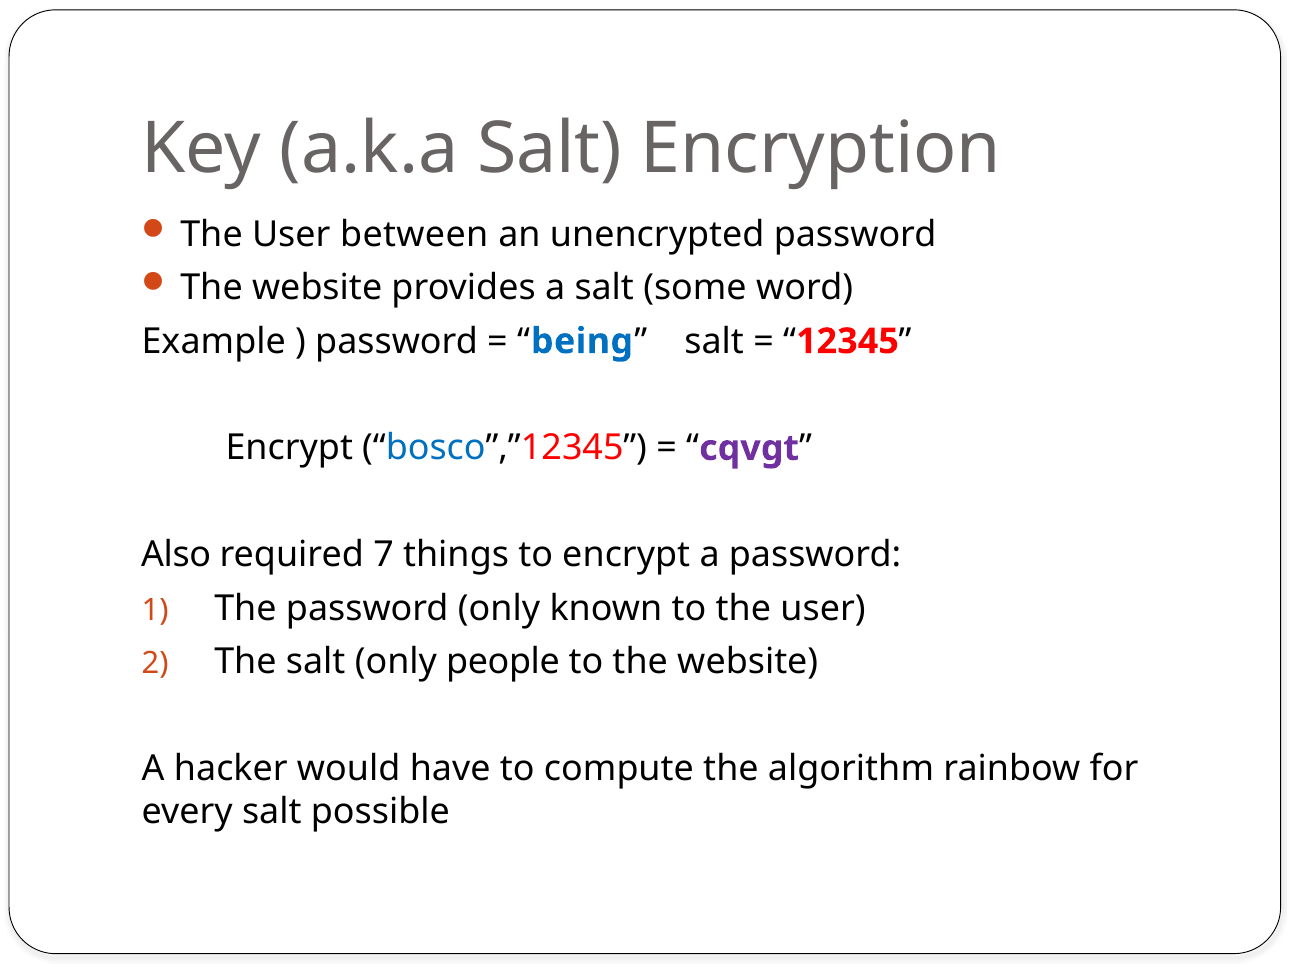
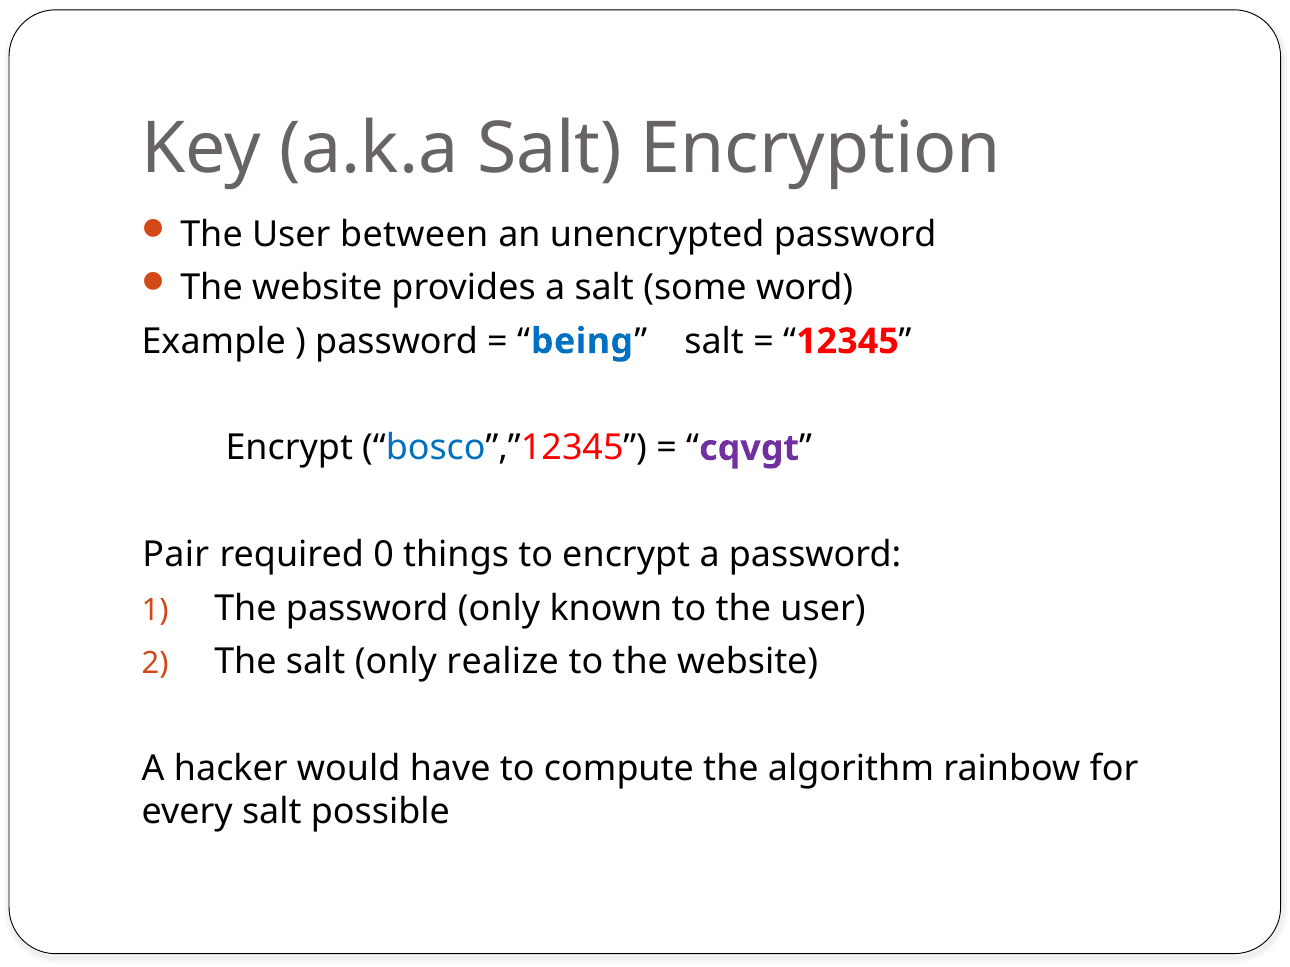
Also: Also -> Pair
7: 7 -> 0
people: people -> realize
